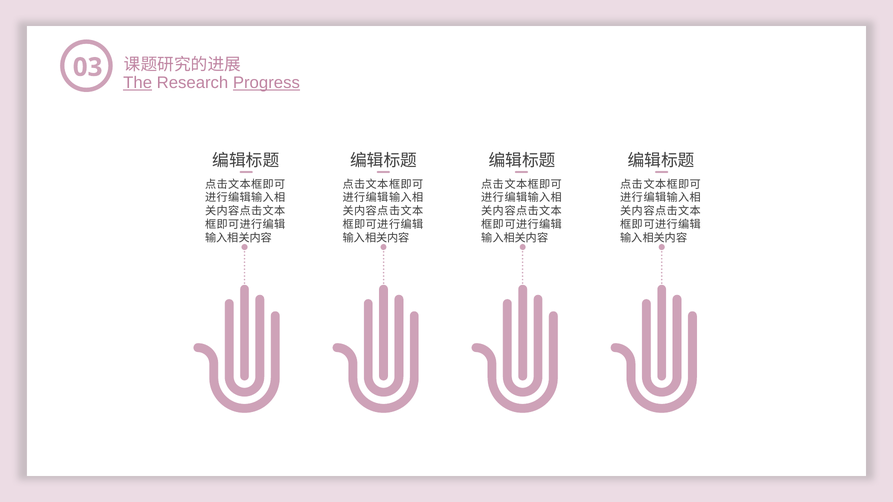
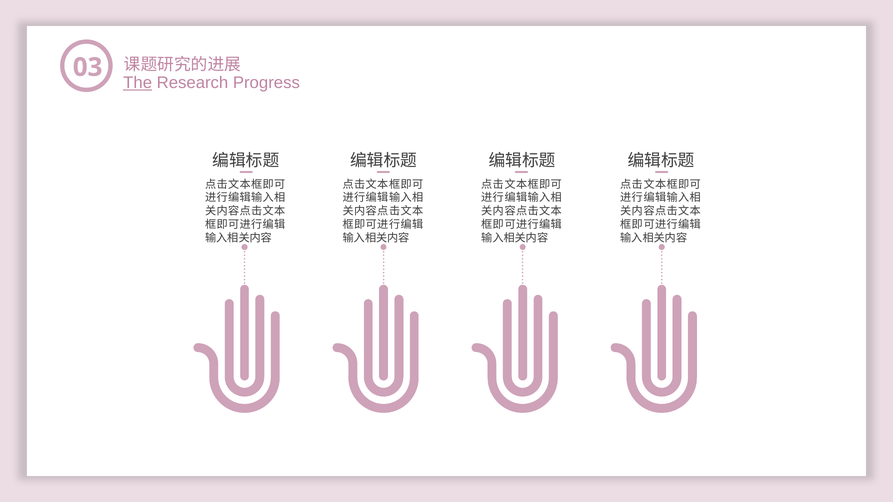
Progress underline: present -> none
